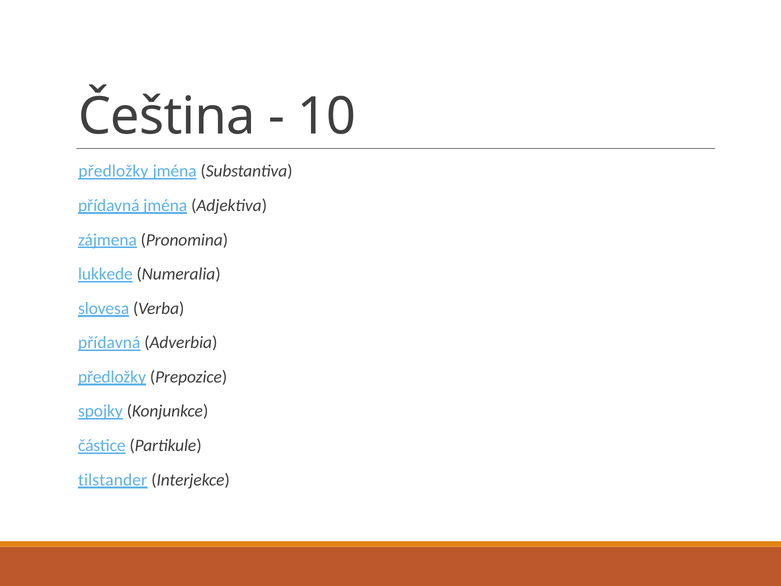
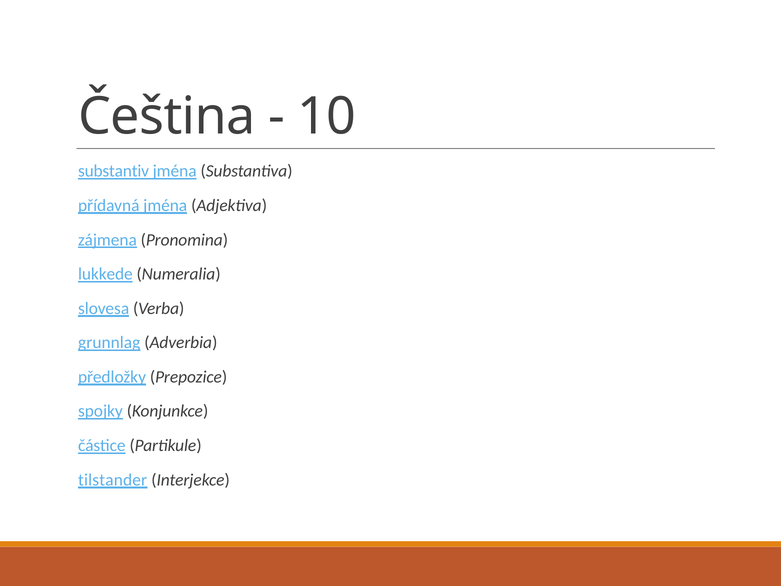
předložky at (113, 171): předložky -> substantiv
přídavná at (109, 343): přídavná -> grunnlag
